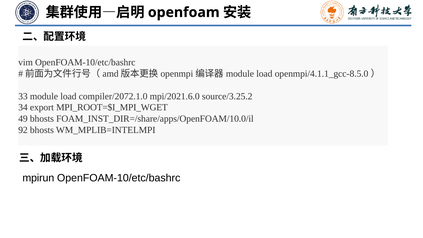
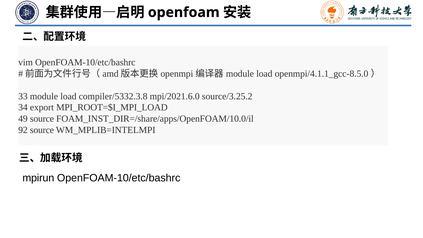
compiler/2072.1.0: compiler/2072.1.0 -> compiler/5332.3.8
MPI_ROOT=$I_MPI_WGET: MPI_ROOT=$I_MPI_WGET -> MPI_ROOT=$I_MPI_LOAD
49 bhosts: bhosts -> source
92 bhosts: bhosts -> source
